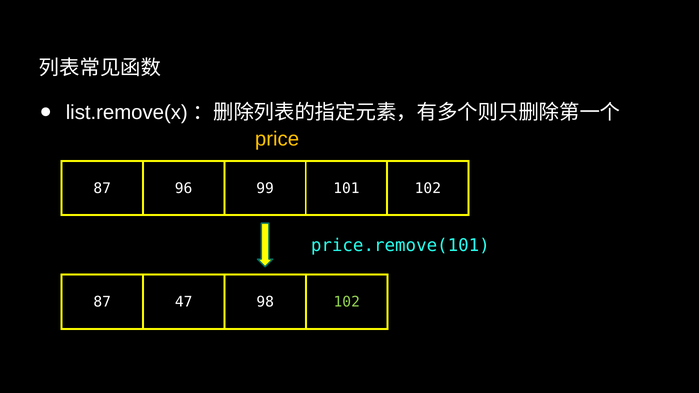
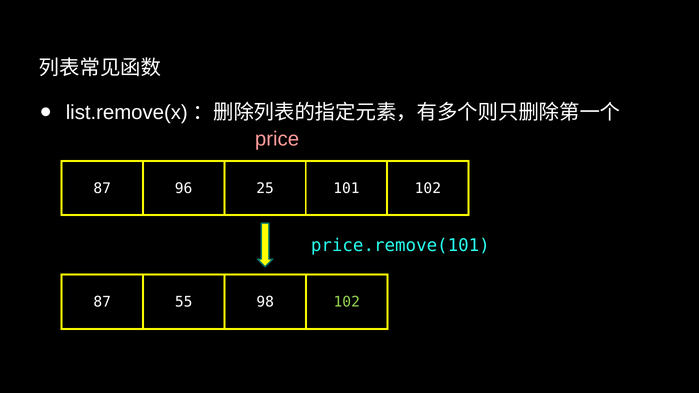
price colour: yellow -> pink
99: 99 -> 25
47: 47 -> 55
